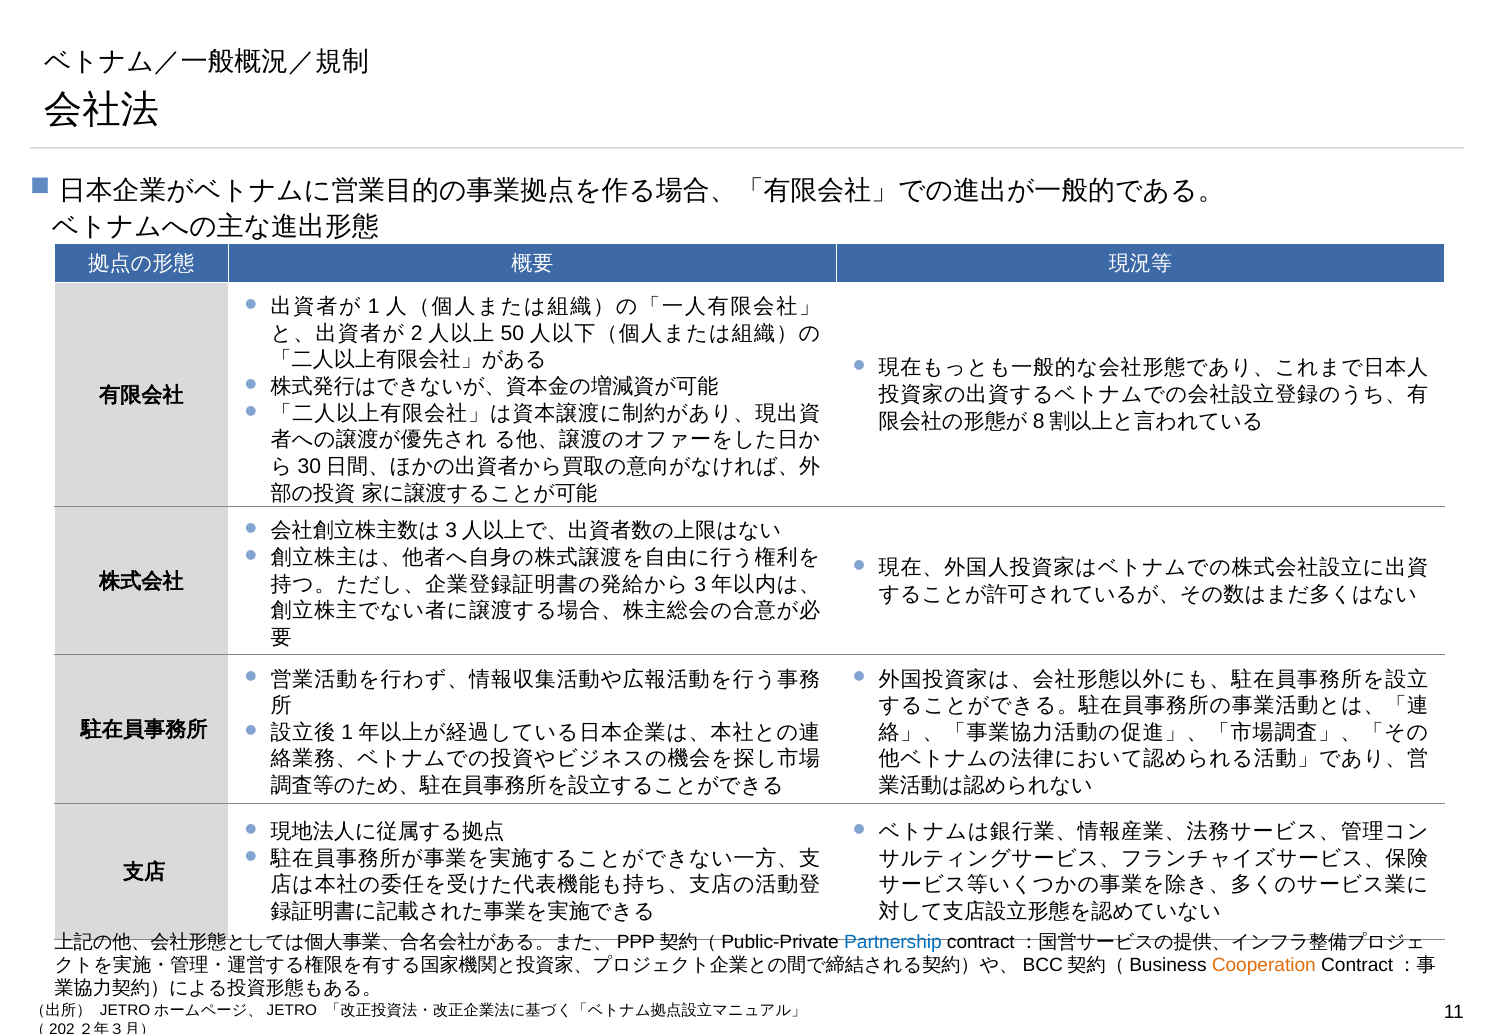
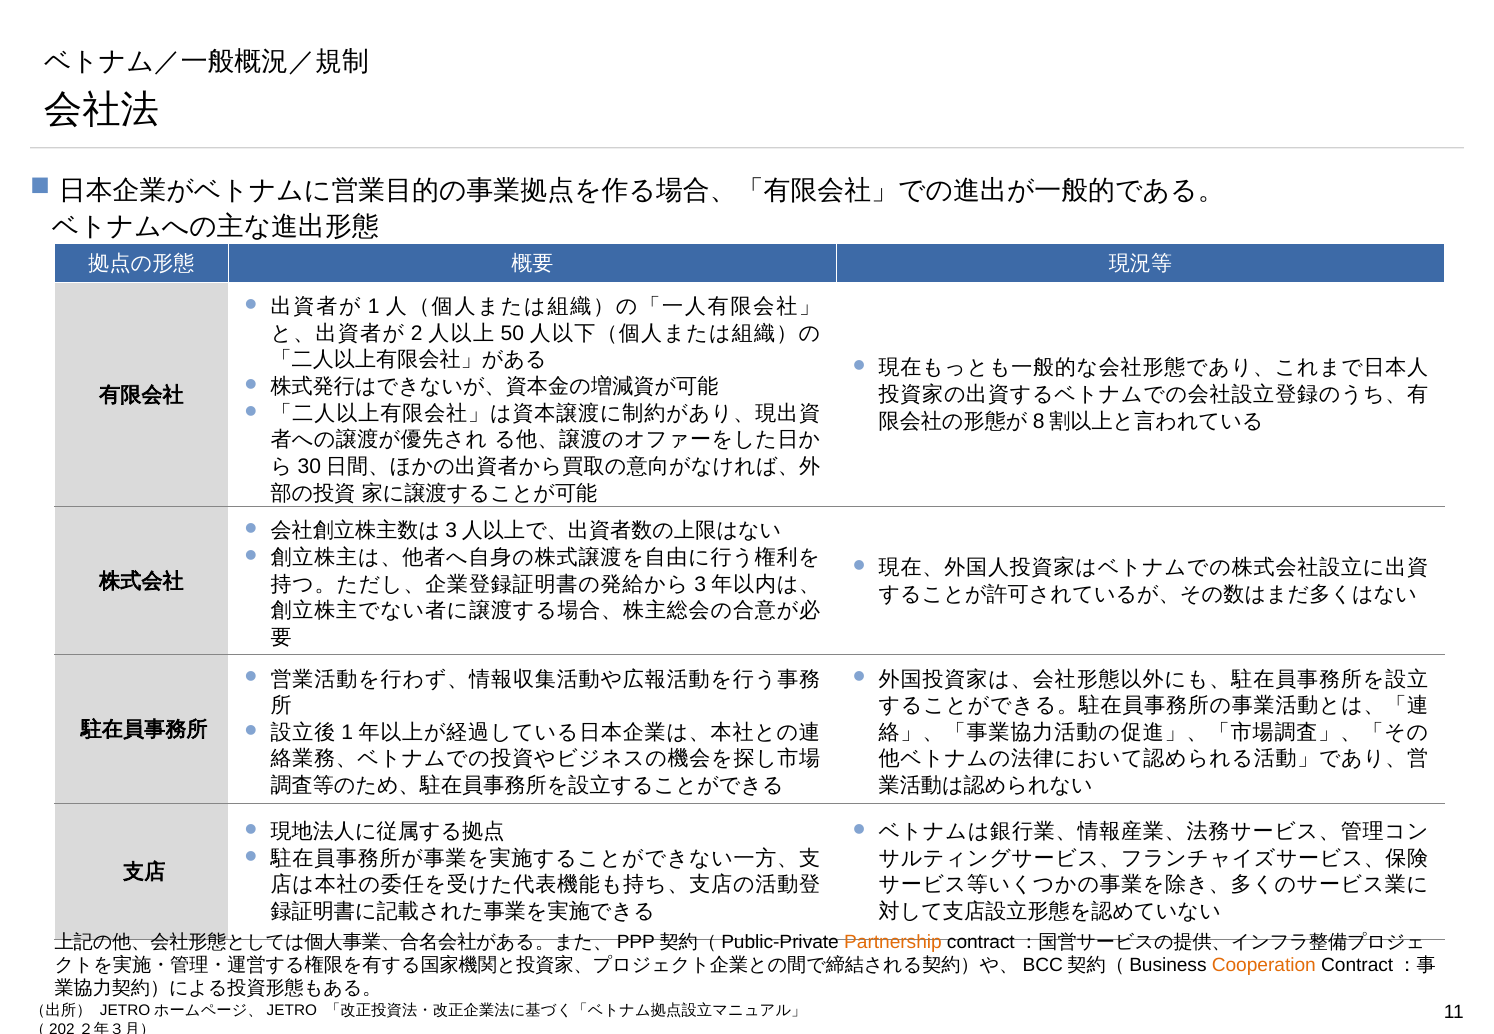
Partnership colour: blue -> orange
